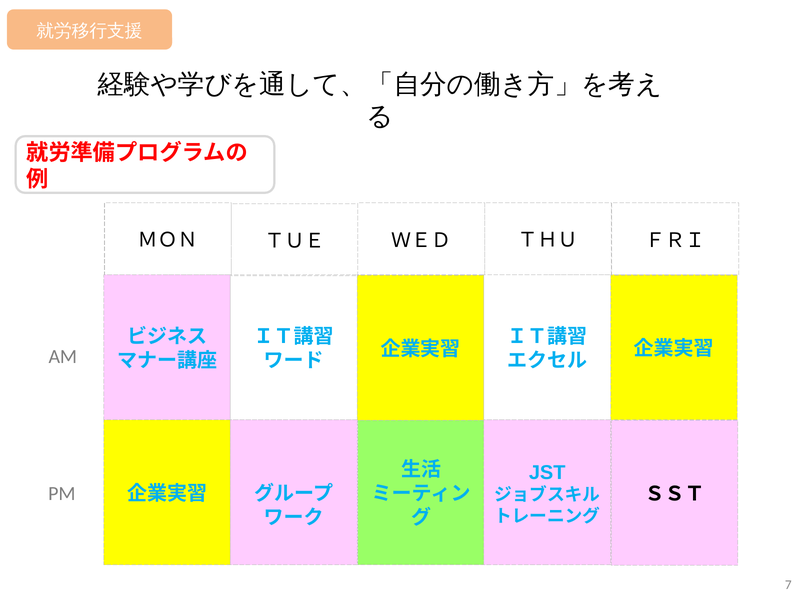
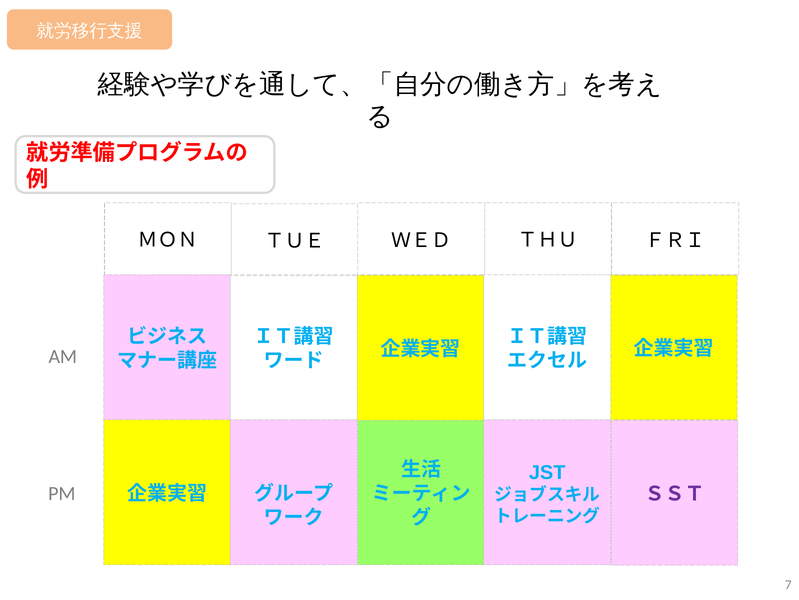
ＳＳＴ colour: black -> purple
